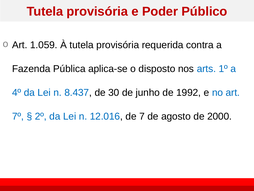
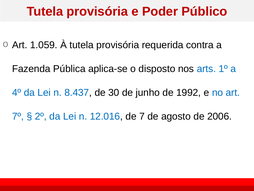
2000: 2000 -> 2006
